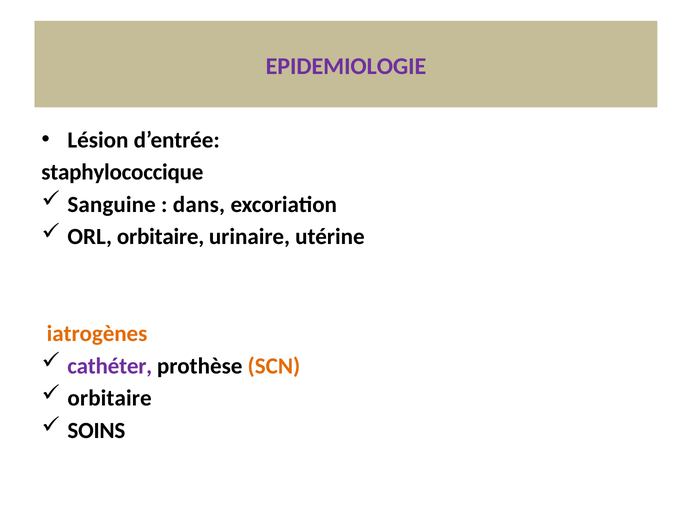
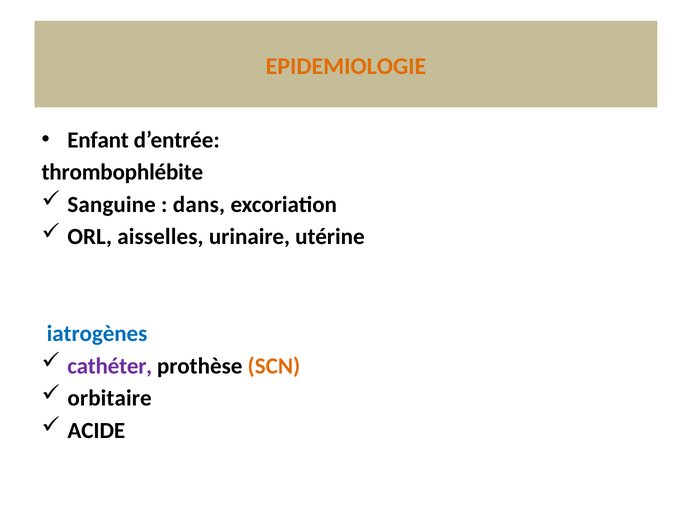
EPIDEMIOLOGIE colour: purple -> orange
Lésion: Lésion -> Enfant
staphylococcique: staphylococcique -> thrombophlébite
ORL orbitaire: orbitaire -> aisselles
iatrogènes colour: orange -> blue
SOINS: SOINS -> ACIDE
